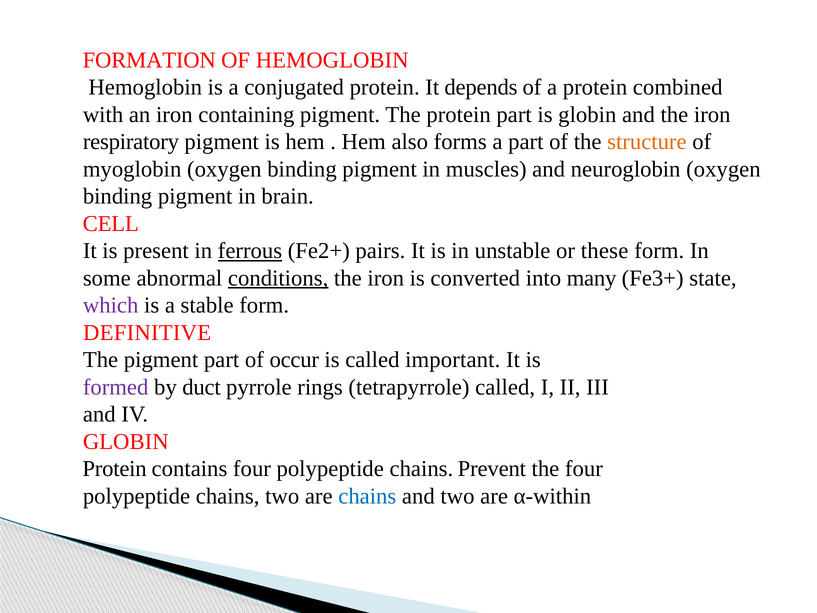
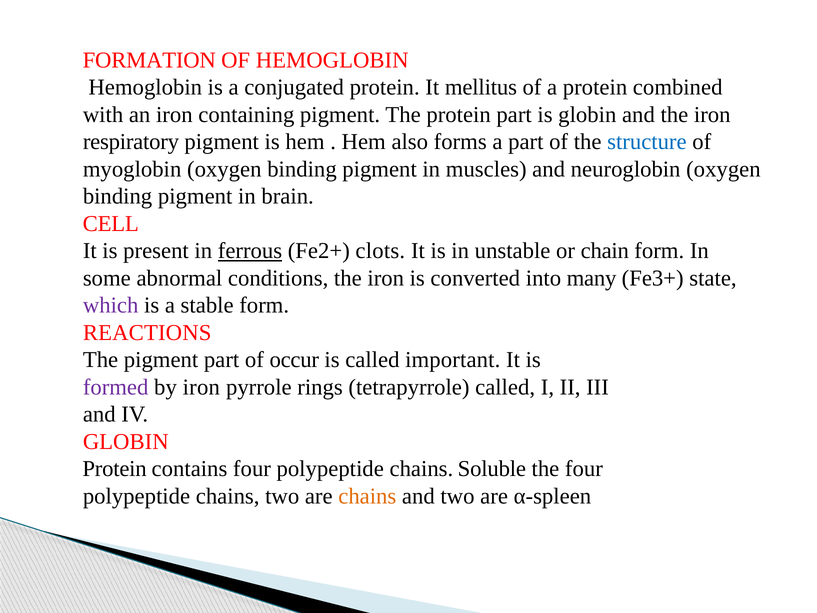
depends: depends -> mellitus
structure colour: orange -> blue
pairs: pairs -> clots
these: these -> chain
conditions underline: present -> none
DEFINITIVE: DEFINITIVE -> REACTIONS
by duct: duct -> iron
Prevent: Prevent -> Soluble
chains at (367, 496) colour: blue -> orange
α-within: α-within -> α-spleen
